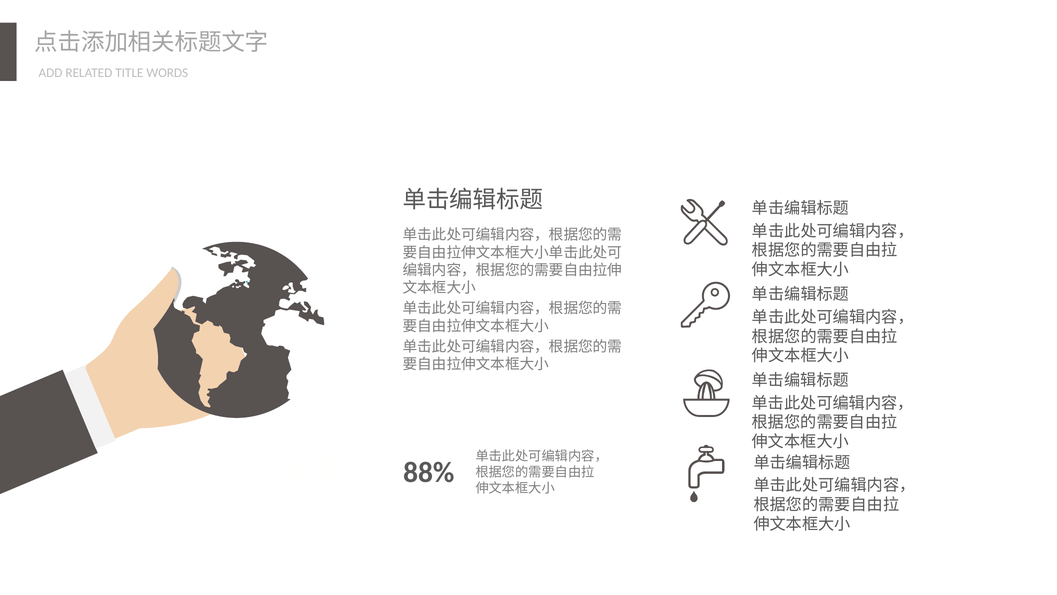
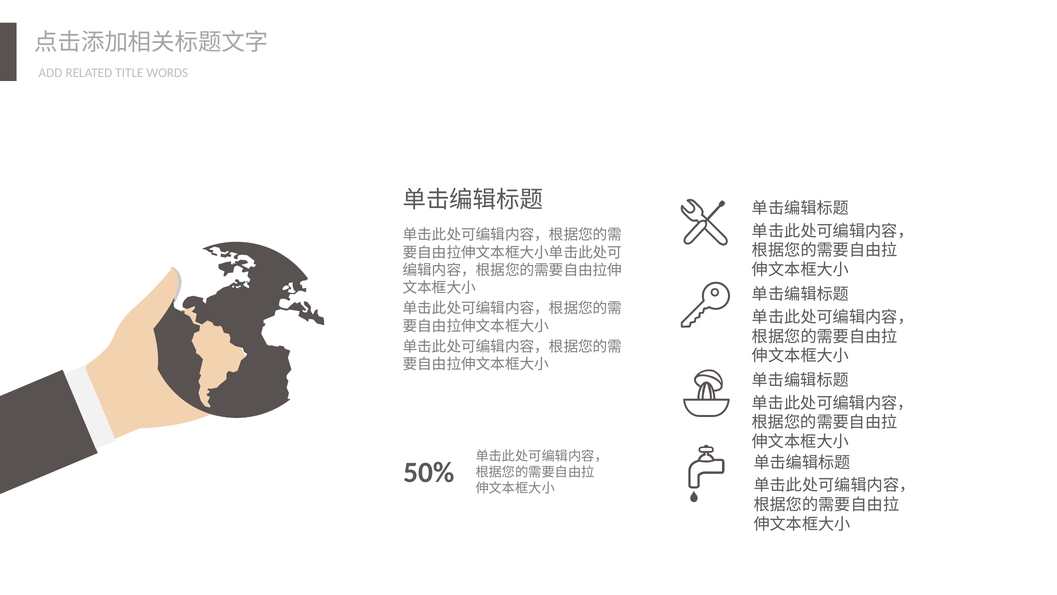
88%: 88% -> 50%
